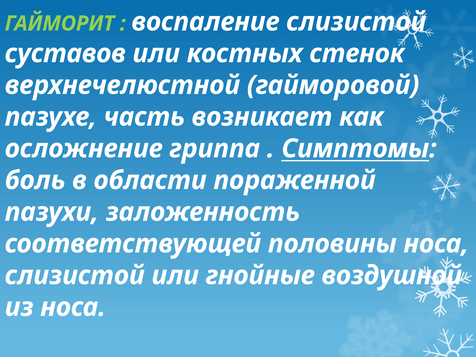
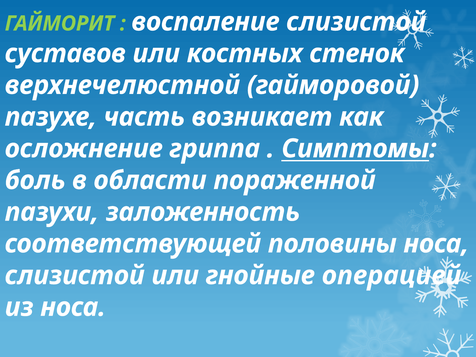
воздушной: воздушной -> операцией
